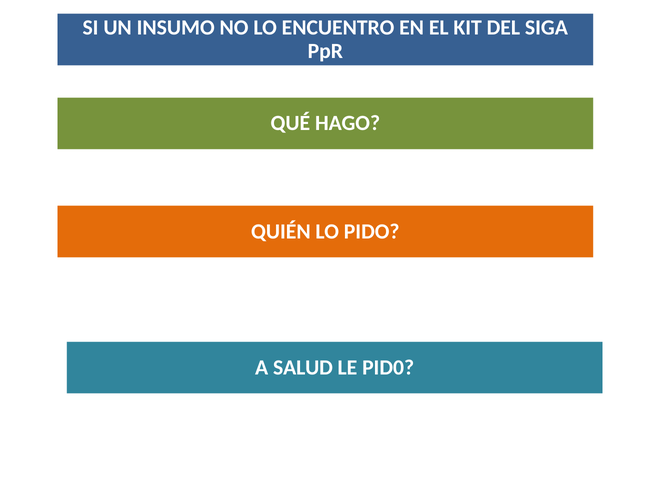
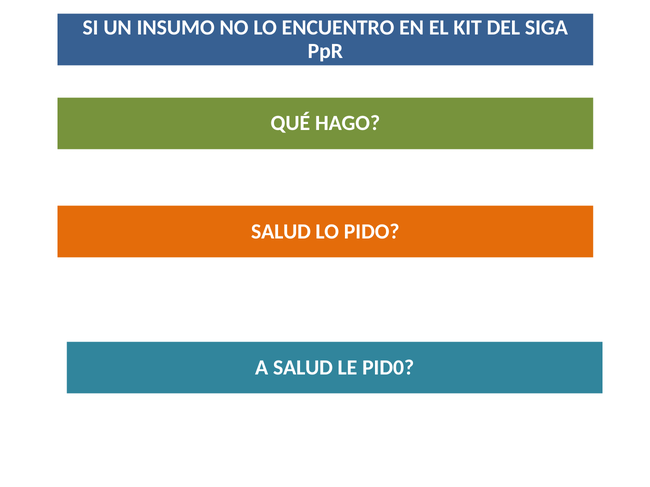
QUIÉN at (281, 232): QUIÉN -> SALUD
